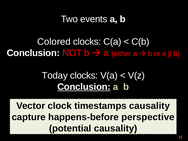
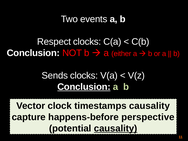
Colored: Colored -> Respect
Today: Today -> Sends
causality at (116, 128) underline: none -> present
